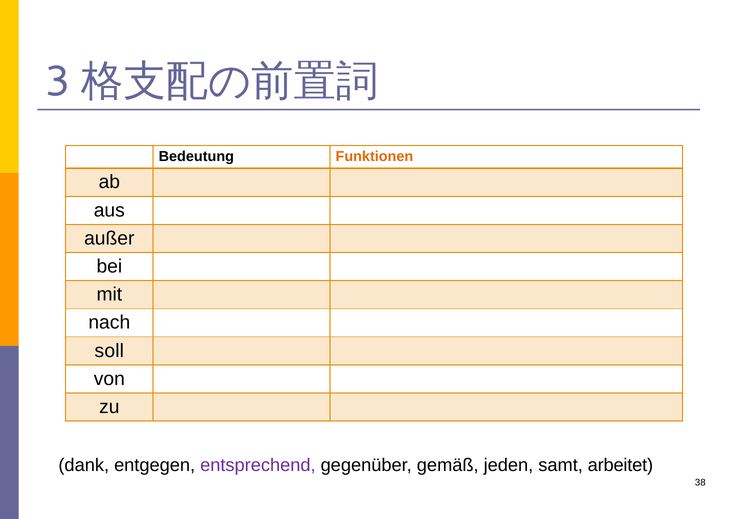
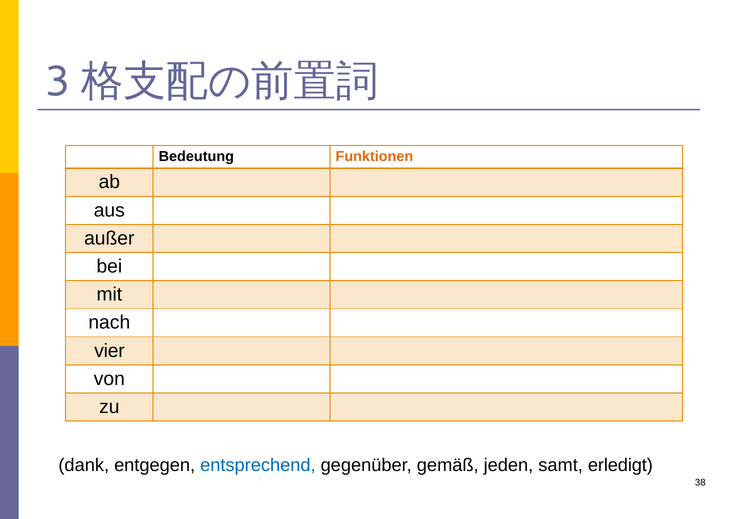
soll: soll -> vier
entsprechend colour: purple -> blue
arbeitet: arbeitet -> erledigt
